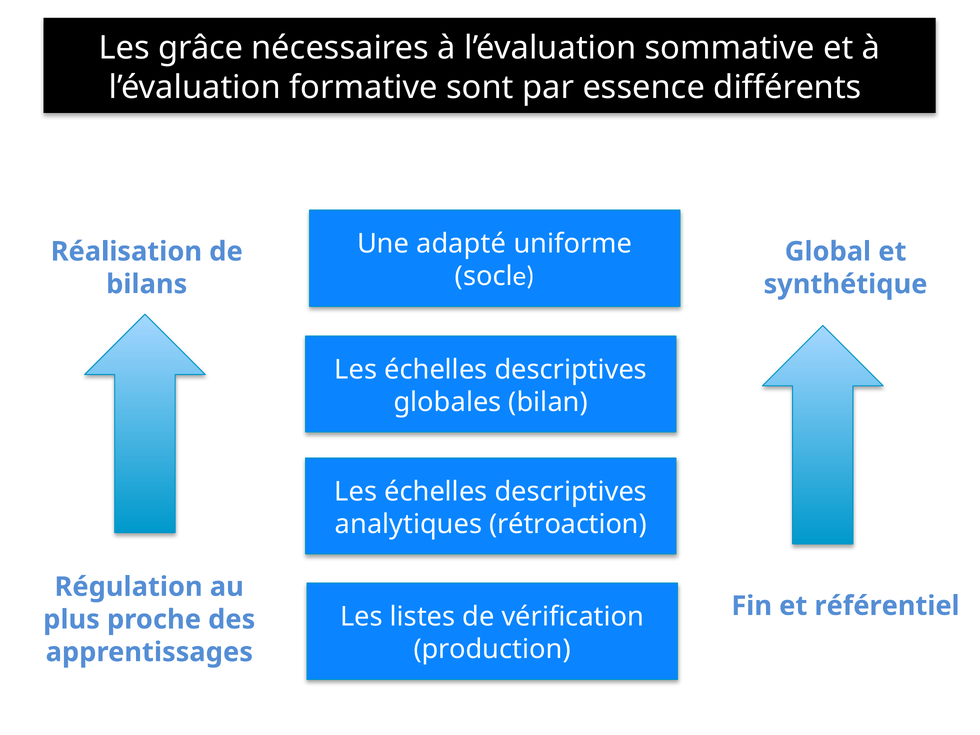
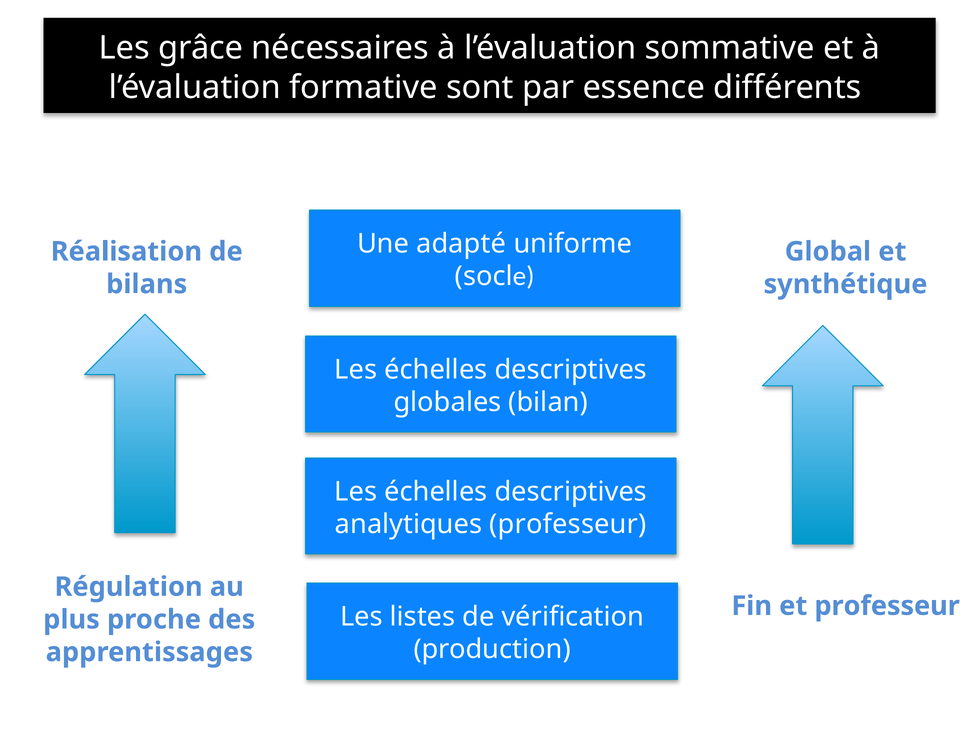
analytiques rétroaction: rétroaction -> professeur
et référentiel: référentiel -> professeur
